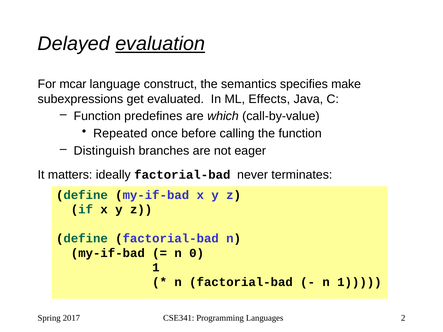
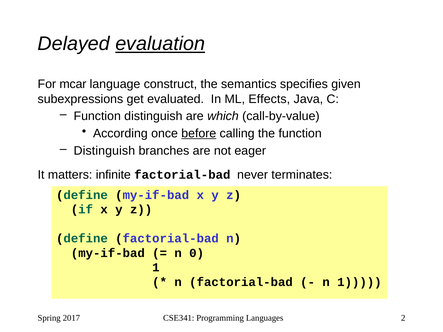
make: make -> given
Function predefines: predefines -> distinguish
Repeated: Repeated -> According
before underline: none -> present
ideally: ideally -> infinite
